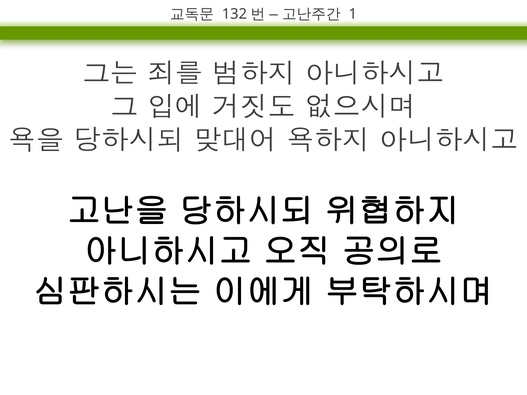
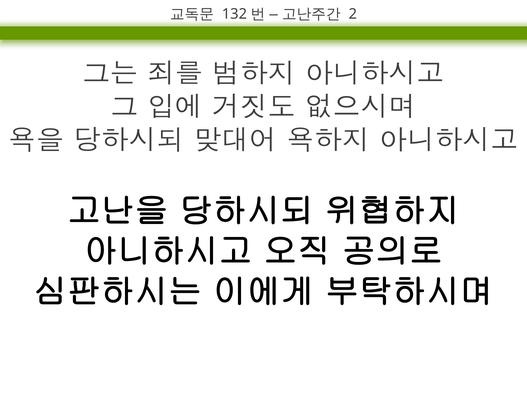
1: 1 -> 2
